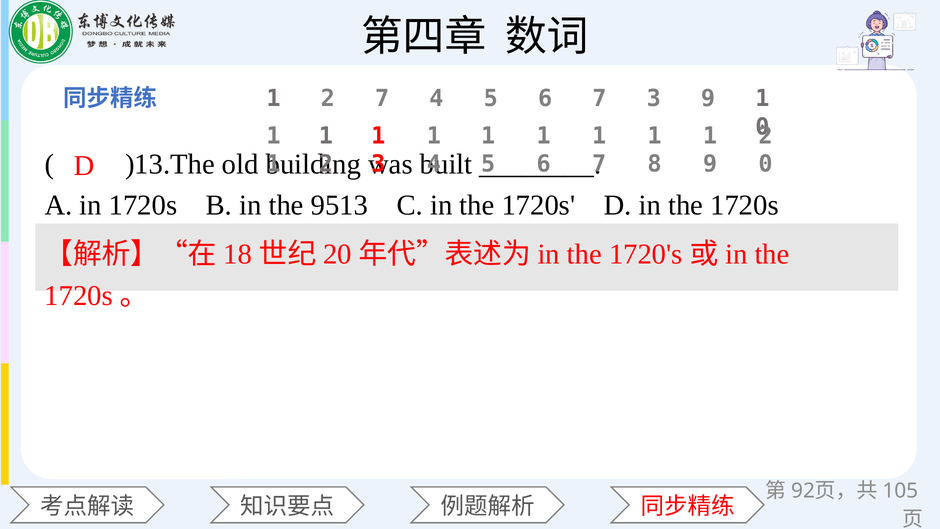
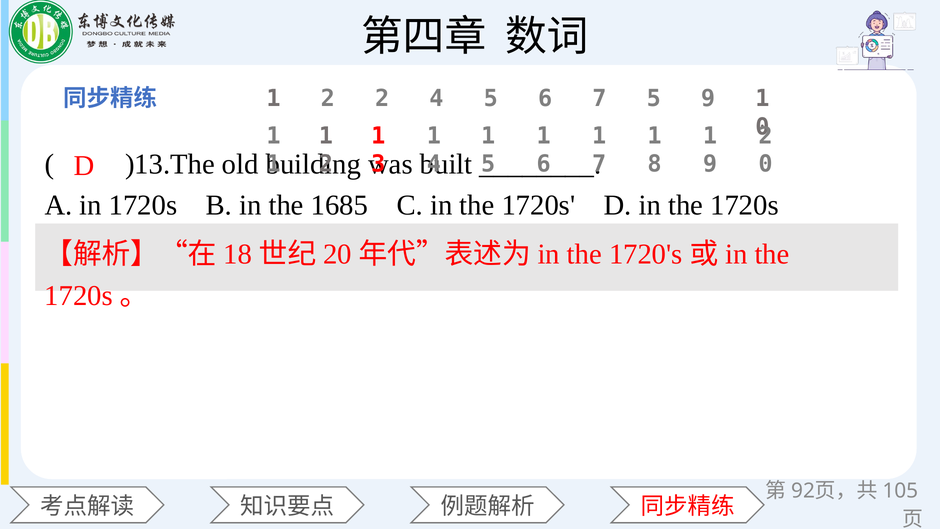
2 7: 7 -> 2
7 3: 3 -> 5
9513: 9513 -> 1685
